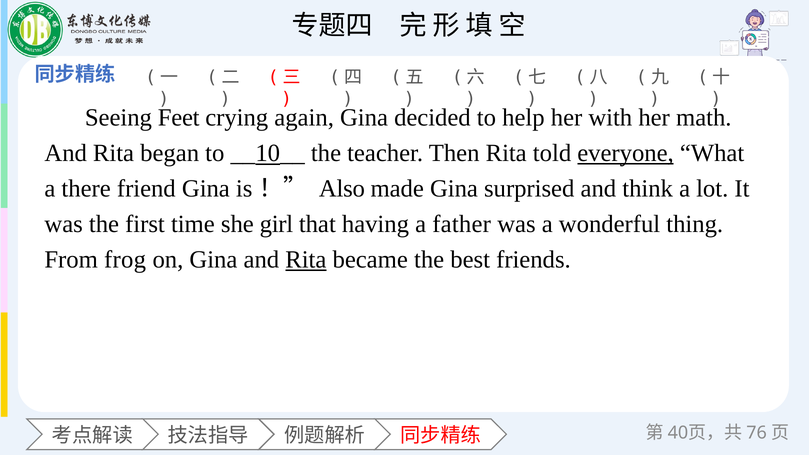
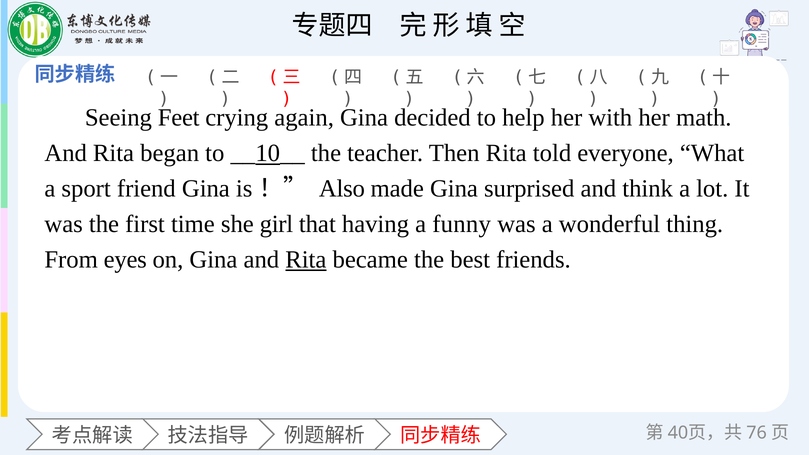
everyone underline: present -> none
there: there -> sport
father: father -> funny
frog: frog -> eyes
